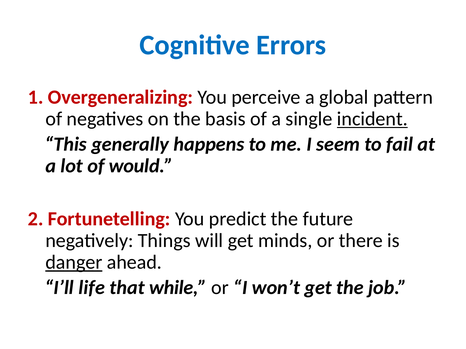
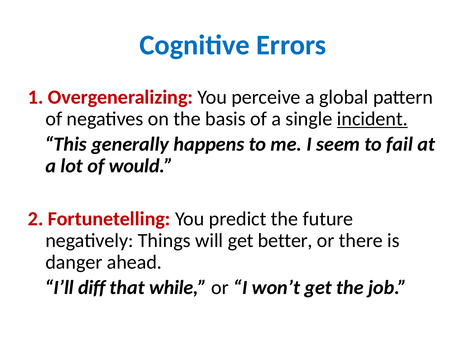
minds: minds -> better
danger underline: present -> none
life: life -> diff
